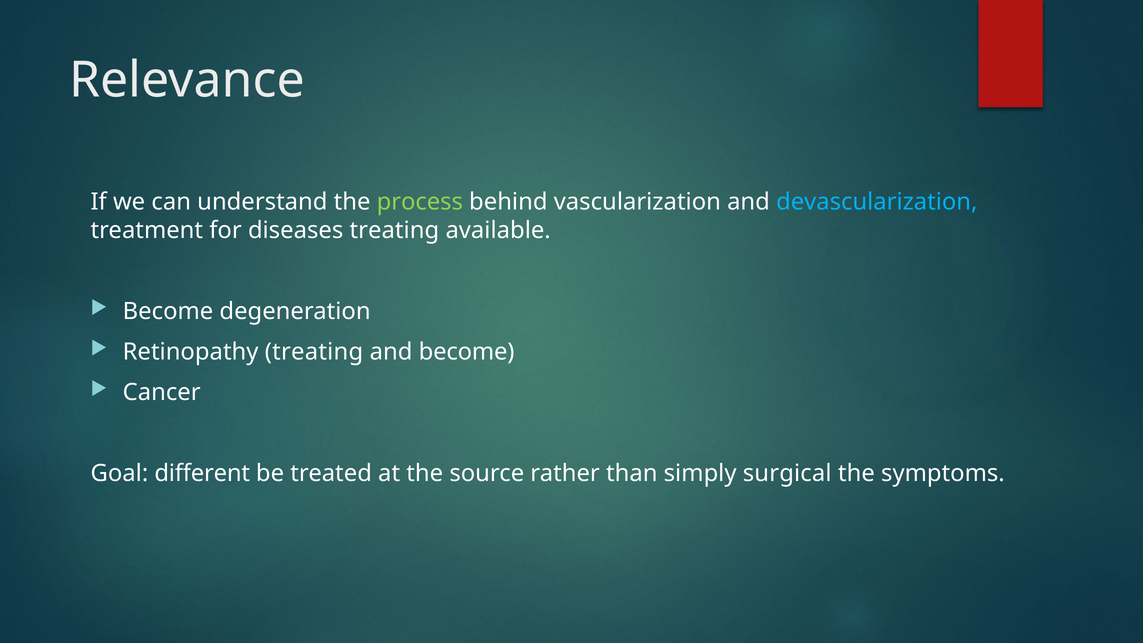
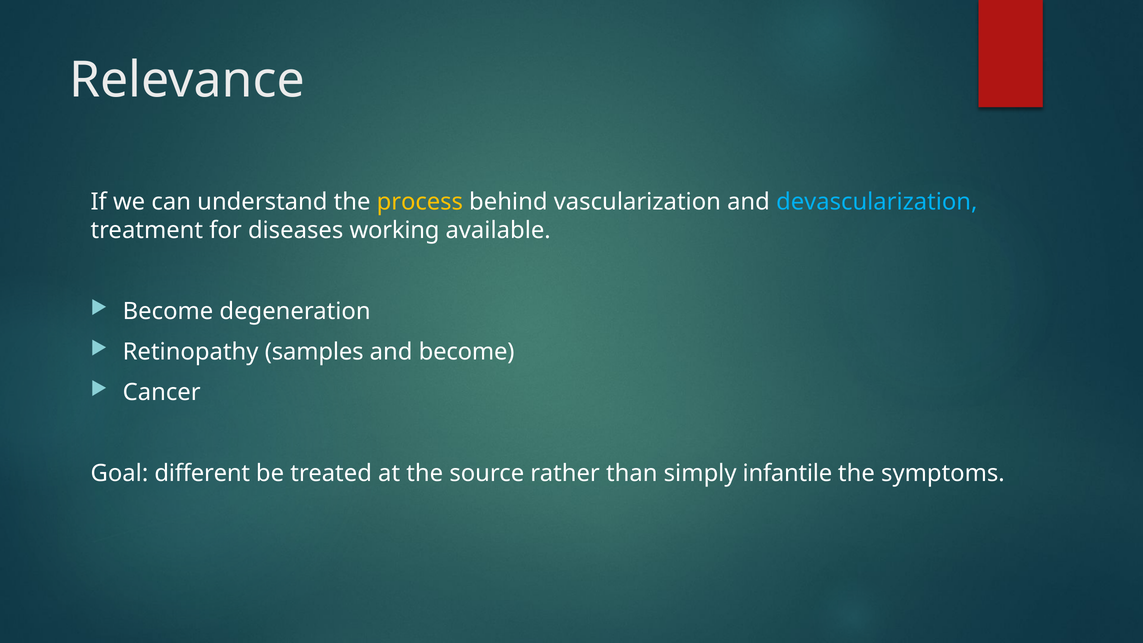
process colour: light green -> yellow
diseases treating: treating -> working
Retinopathy treating: treating -> samples
surgical: surgical -> infantile
